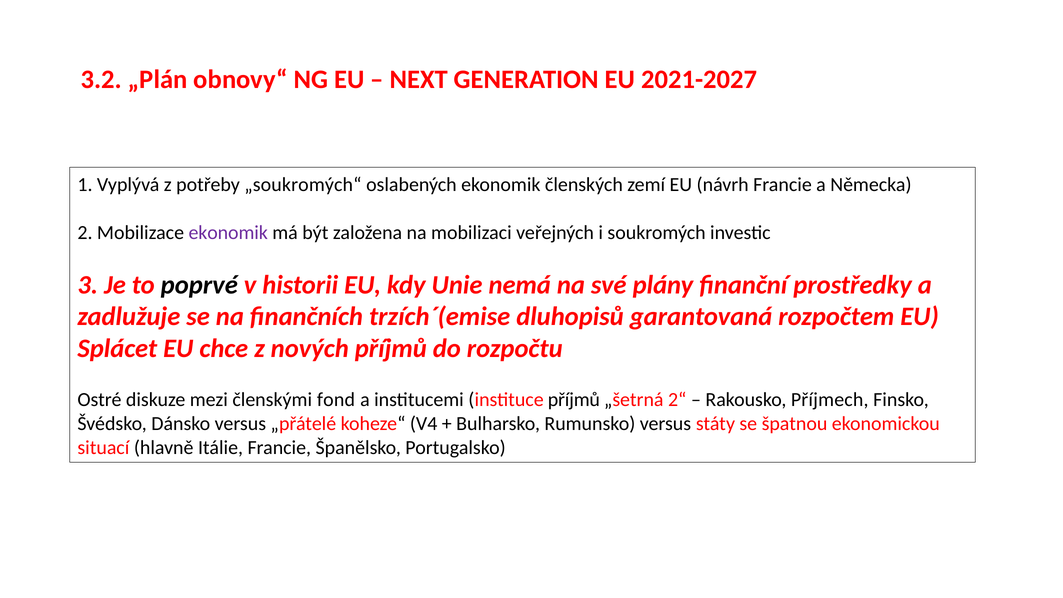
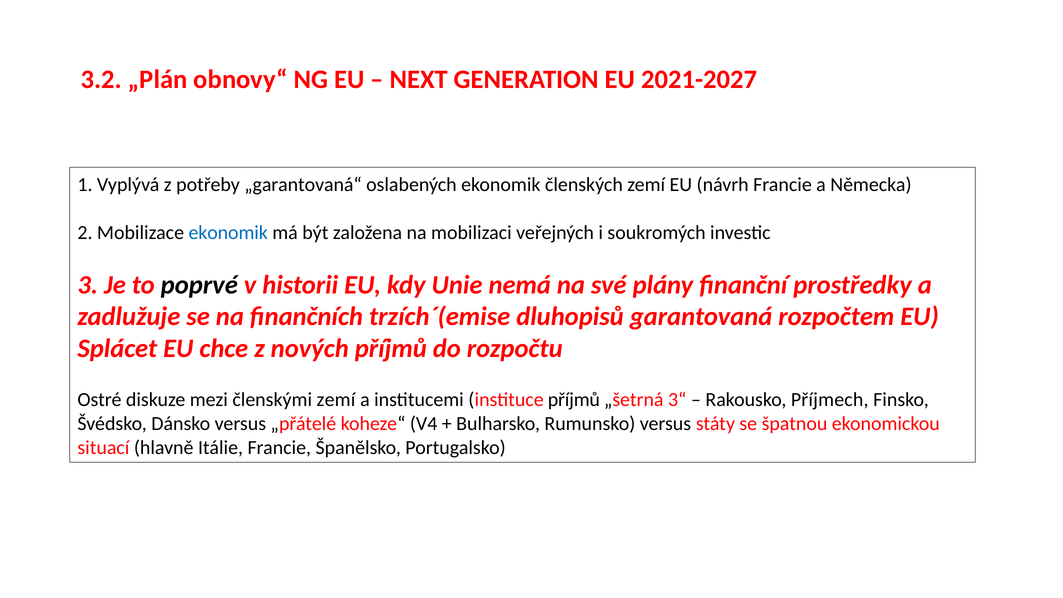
„soukromých“: „soukromých“ -> „garantovaná“
ekonomik at (228, 232) colour: purple -> blue
členskými fond: fond -> zemí
2“: 2“ -> 3“
